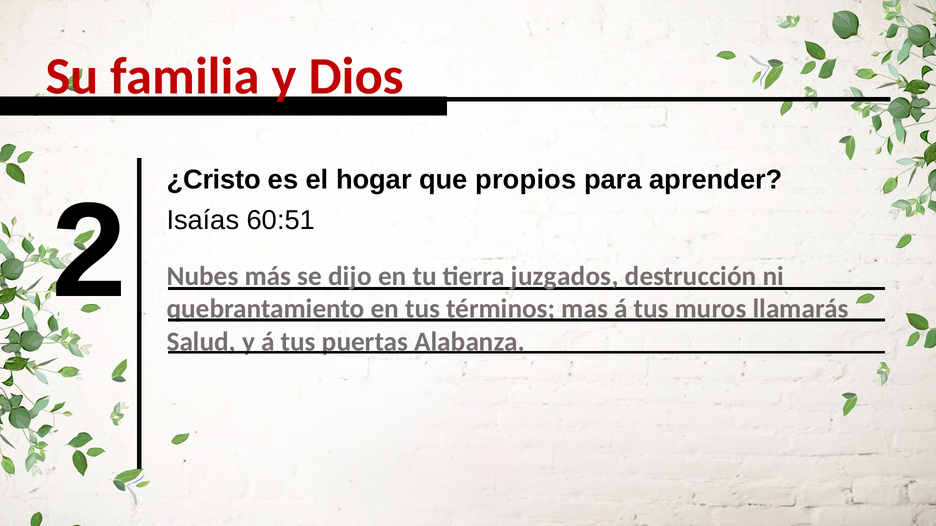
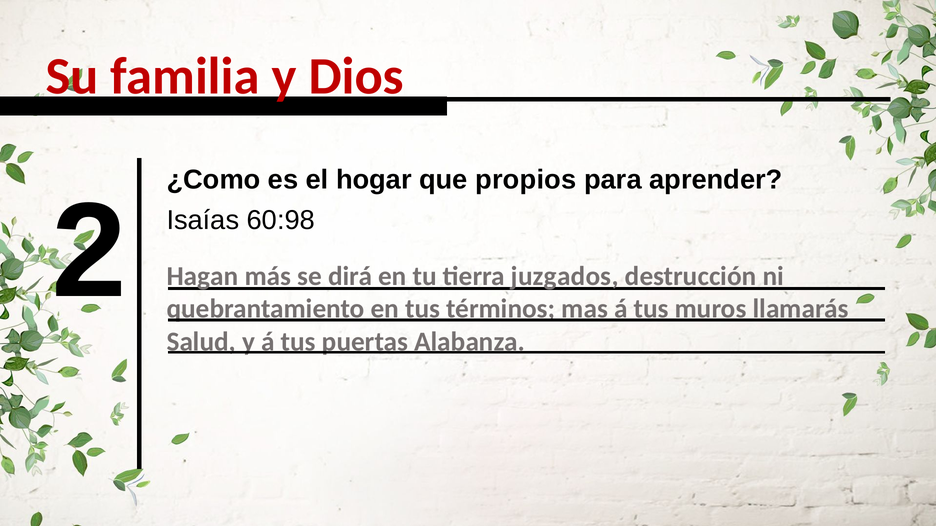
¿Cristo: ¿Cristo -> ¿Como
Nubes: Nubes -> Hagan
dijo: dijo -> dirá
60:51: 60:51 -> 60:98
